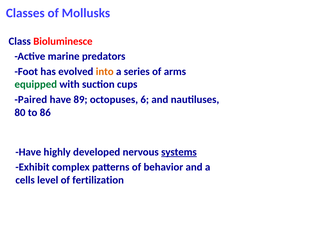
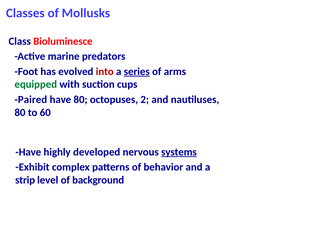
into colour: orange -> red
series underline: none -> present
have 89: 89 -> 80
6: 6 -> 2
86: 86 -> 60
cells: cells -> strip
fertilization: fertilization -> background
